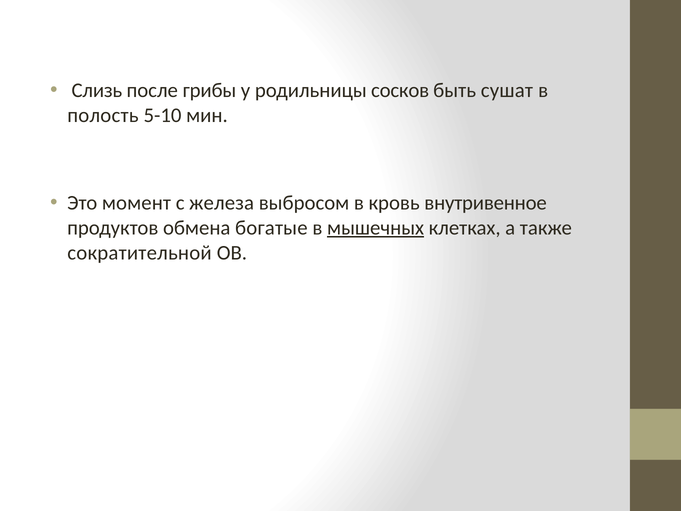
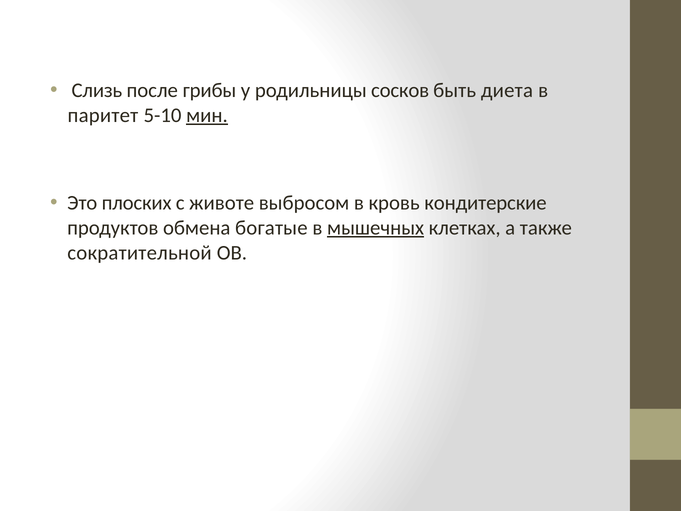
сушат: сушат -> диета
полость: полость -> паритет
мин underline: none -> present
момент: момент -> плоских
железа: железа -> животе
внутривенное: внутривенное -> кондитерские
